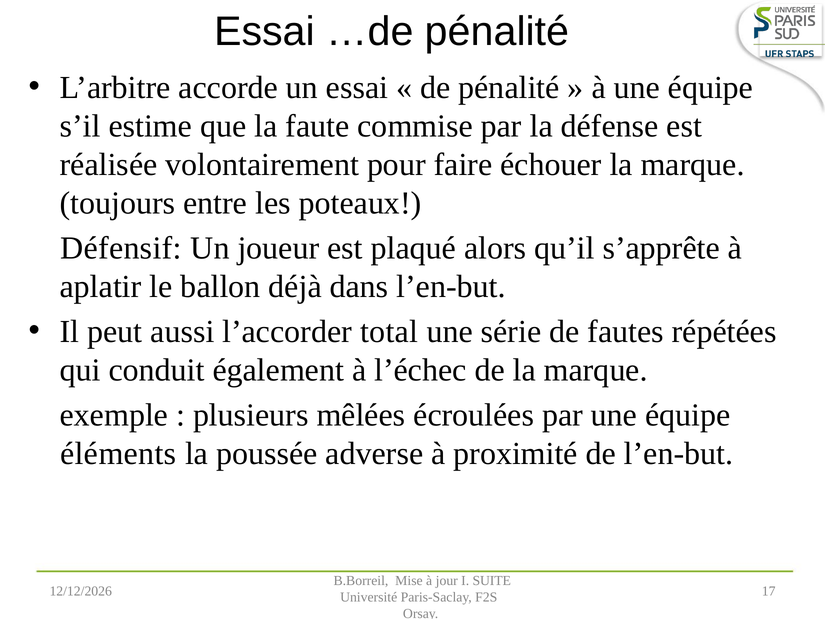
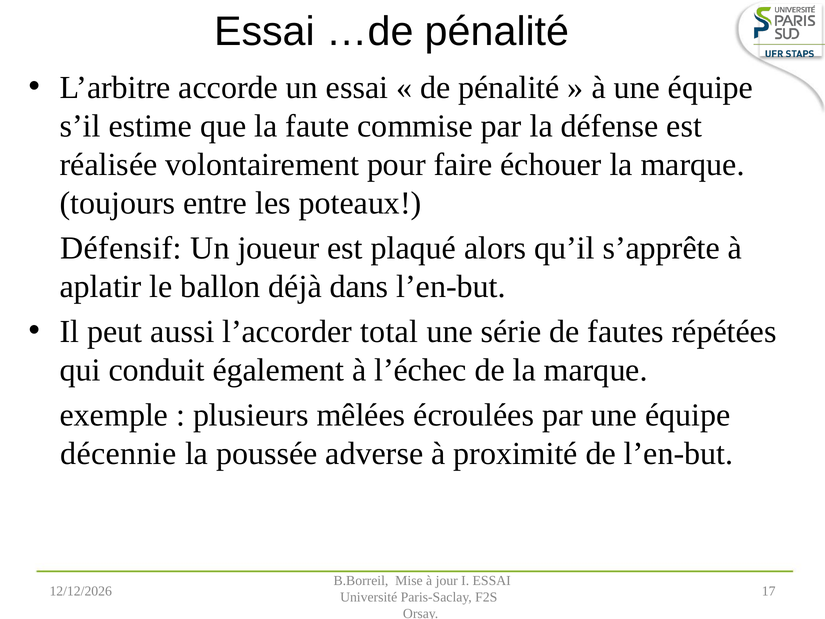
éléments: éléments -> décennie
I SUITE: SUITE -> ESSAI
